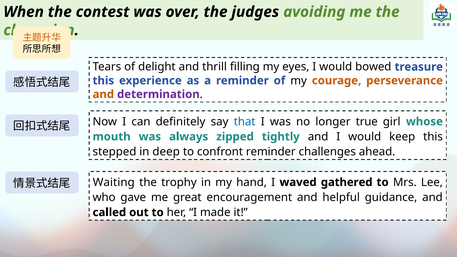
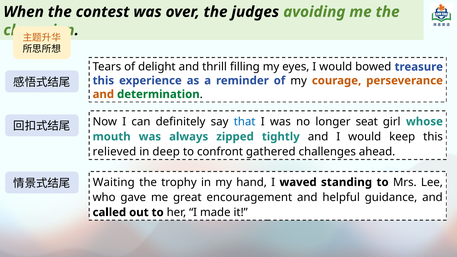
determination colour: purple -> green
true: true -> seat
stepped: stepped -> relieved
confront reminder: reminder -> gathered
gathered: gathered -> standing
